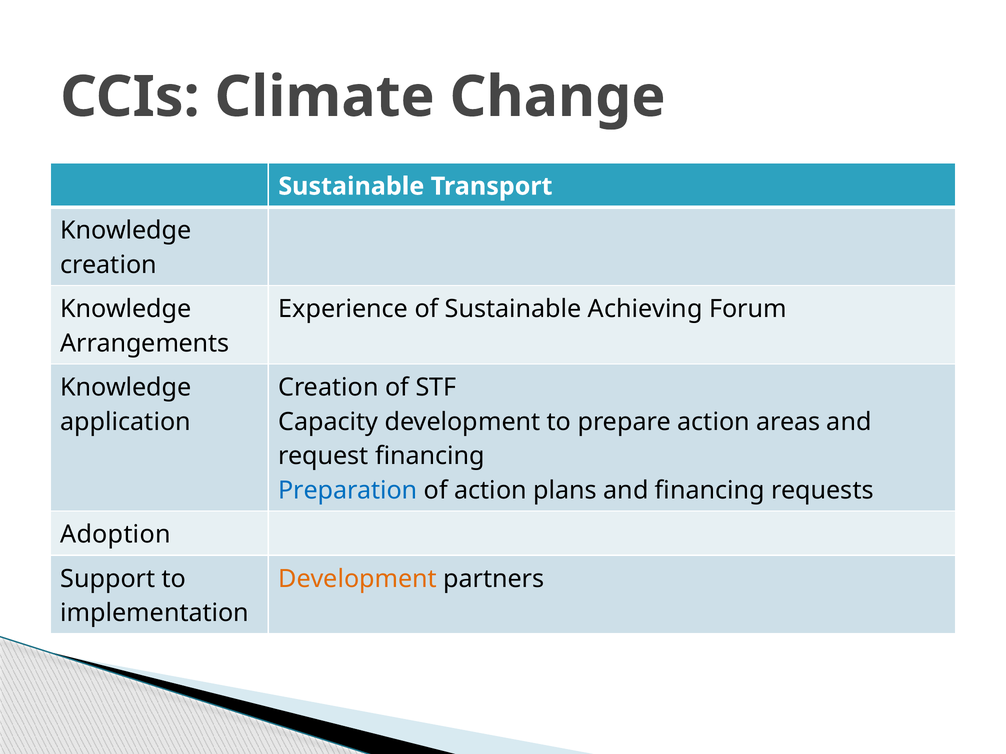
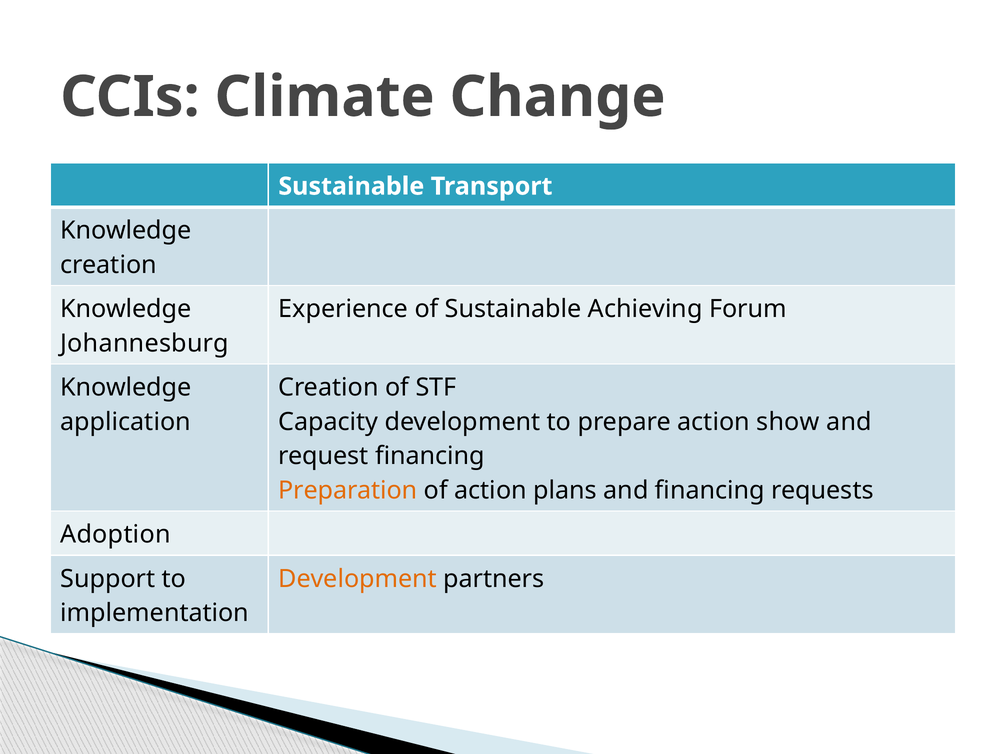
Arrangements: Arrangements -> Johannesburg
areas: areas -> show
Preparation colour: blue -> orange
